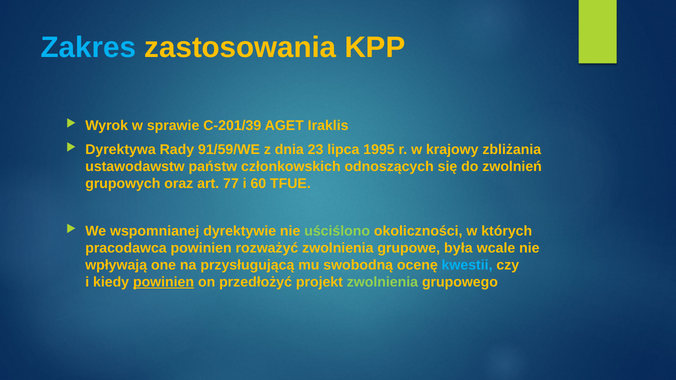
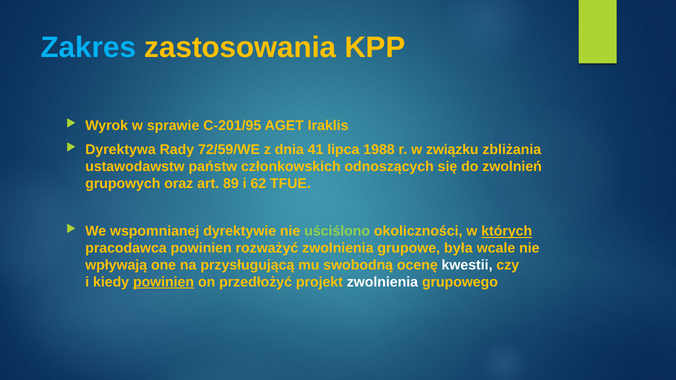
C-201/39: C-201/39 -> C-201/95
91/59/WE: 91/59/WE -> 72/59/WE
23: 23 -> 41
1995: 1995 -> 1988
krajowy: krajowy -> związku
77: 77 -> 89
60: 60 -> 62
których underline: none -> present
kwestii colour: light blue -> white
zwolnienia at (382, 282) colour: light green -> white
